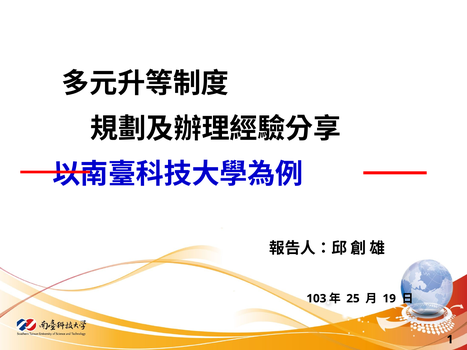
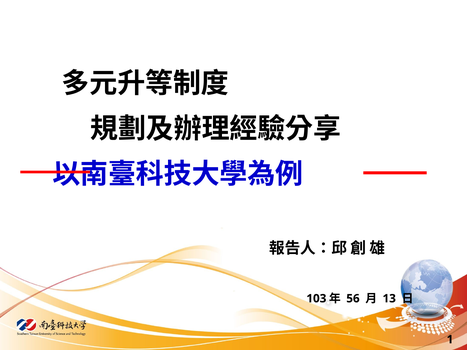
25: 25 -> 56
19: 19 -> 13
